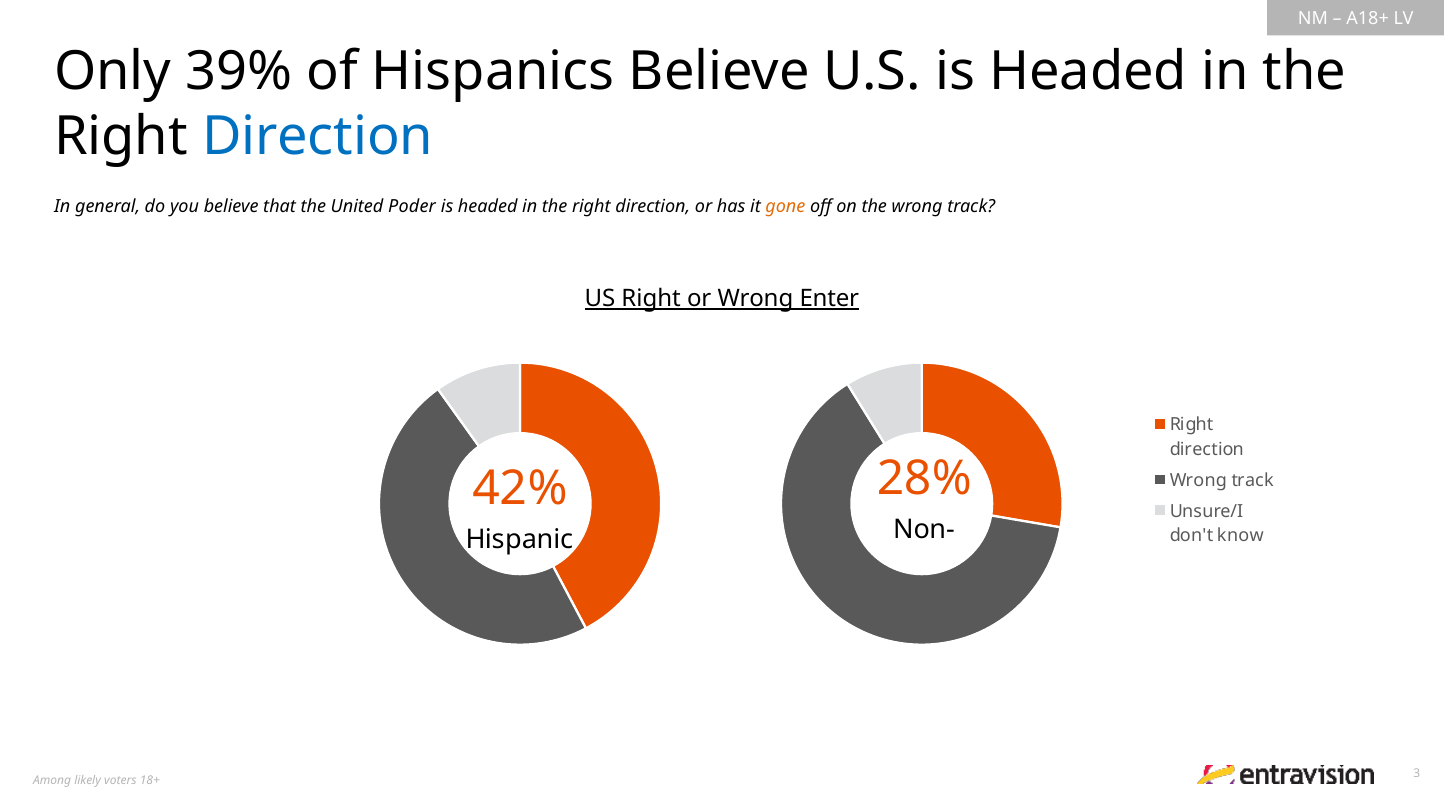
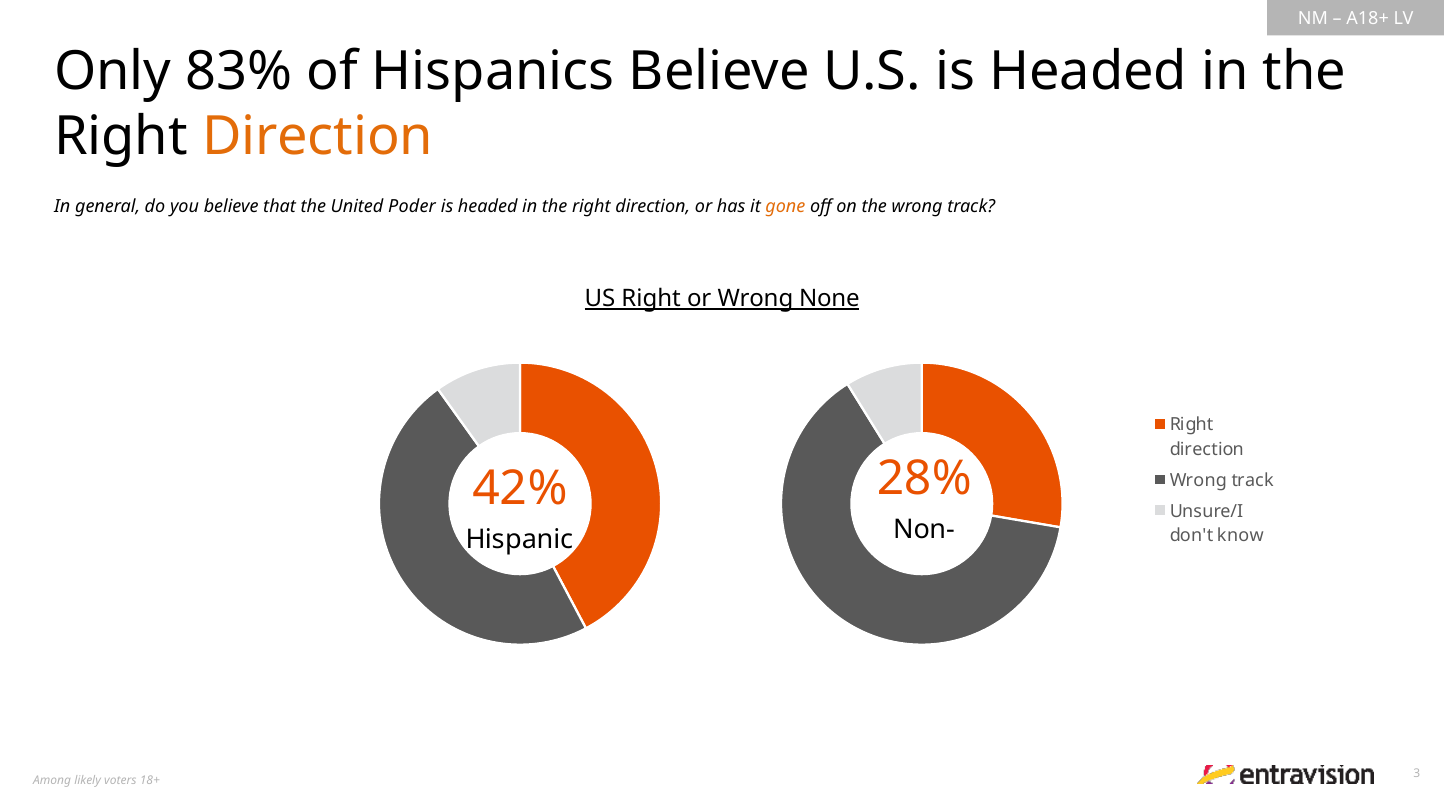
39%: 39% -> 83%
Direction at (318, 137) colour: blue -> orange
Enter: Enter -> None
